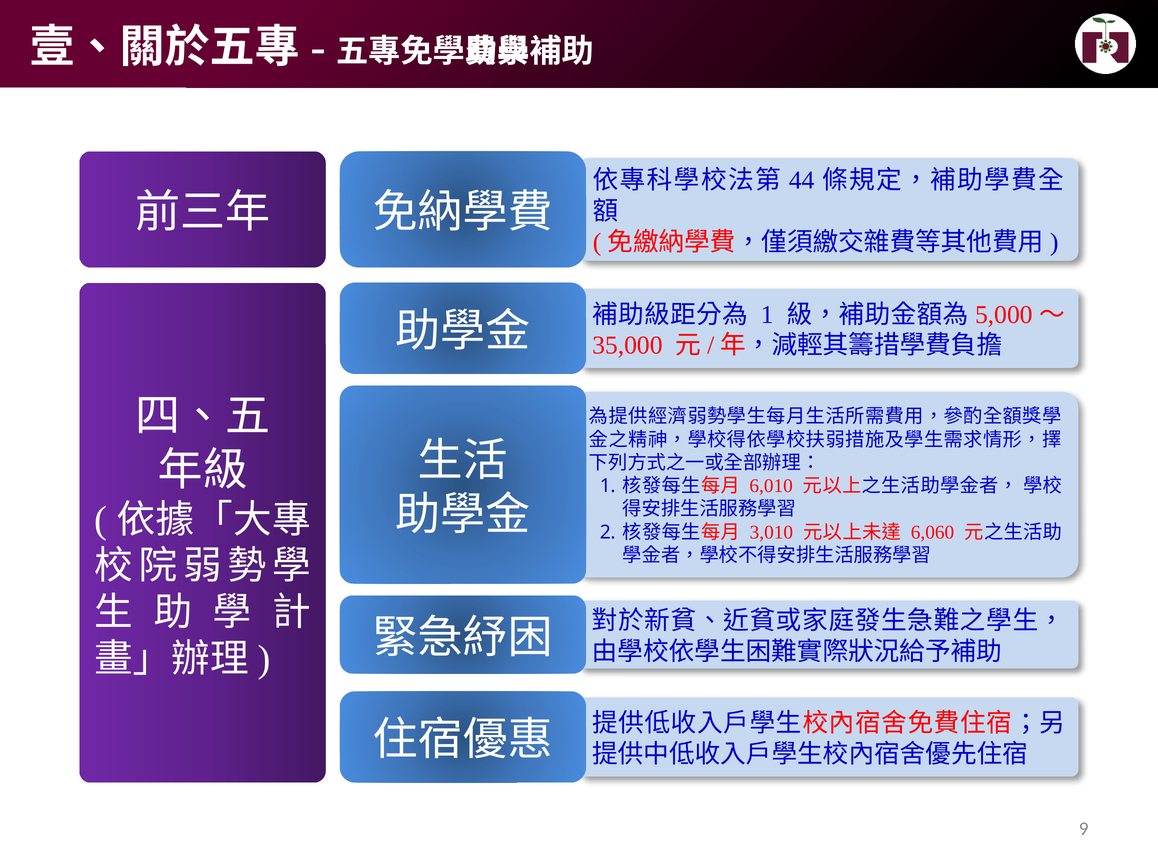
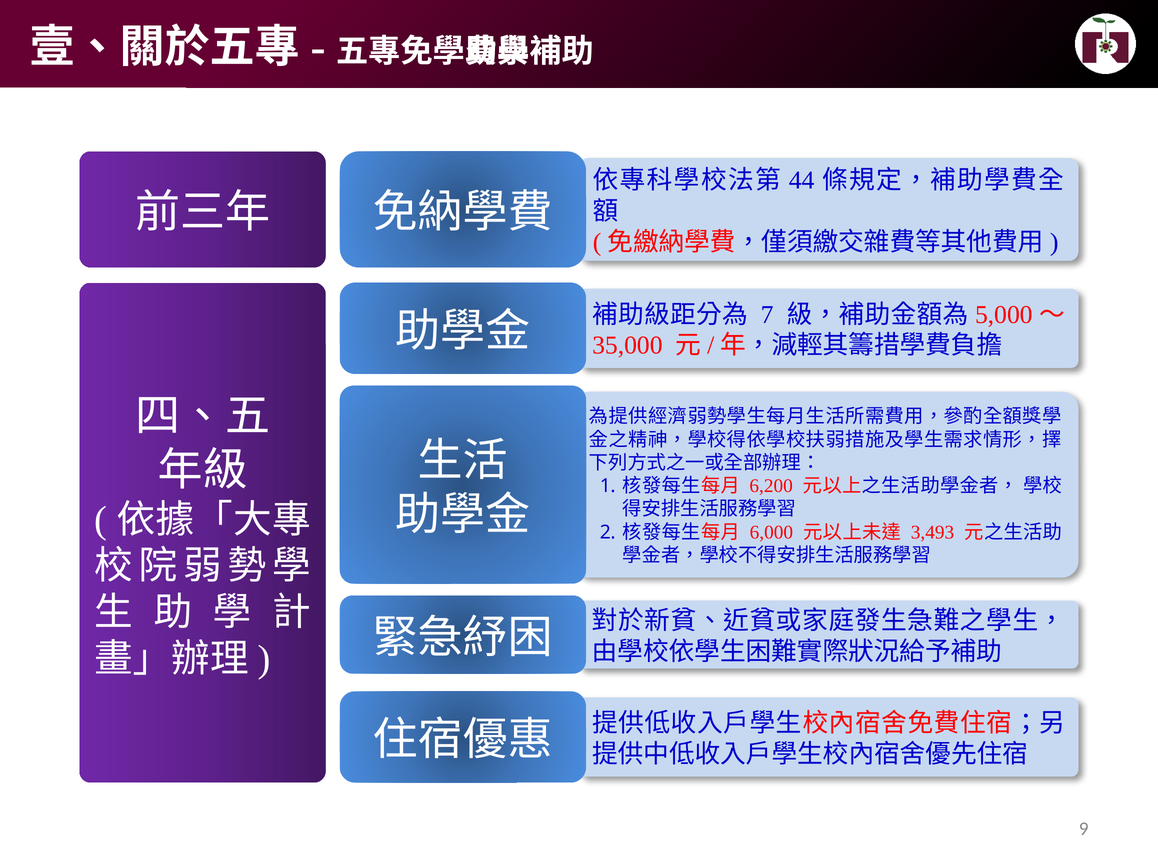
1 at (767, 315): 1 -> 7
6,010: 6,010 -> 6,200
3,010: 3,010 -> 6,000
6,060: 6,060 -> 3,493
